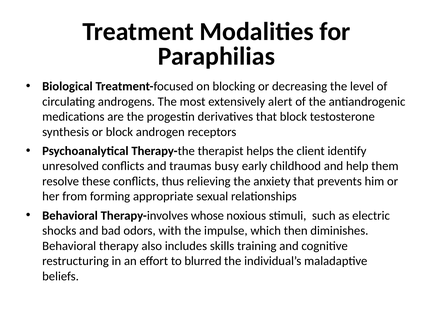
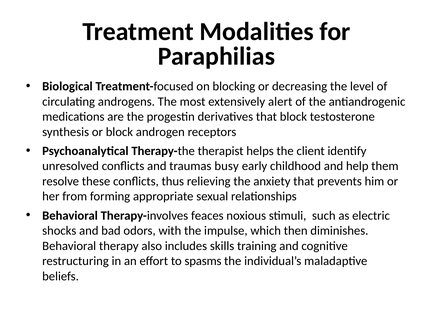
whose: whose -> feaces
blurred: blurred -> spasms
